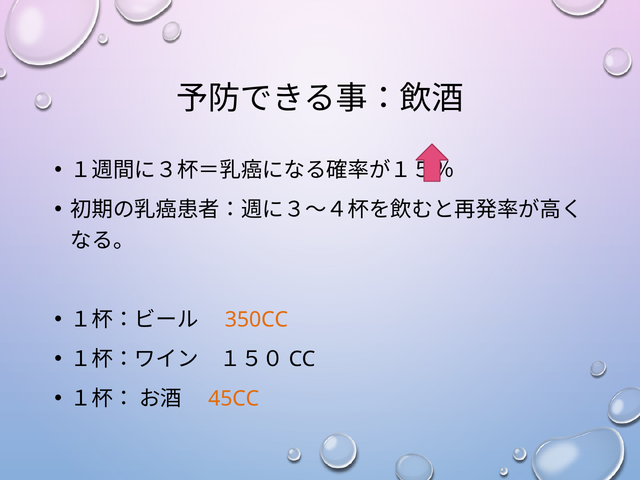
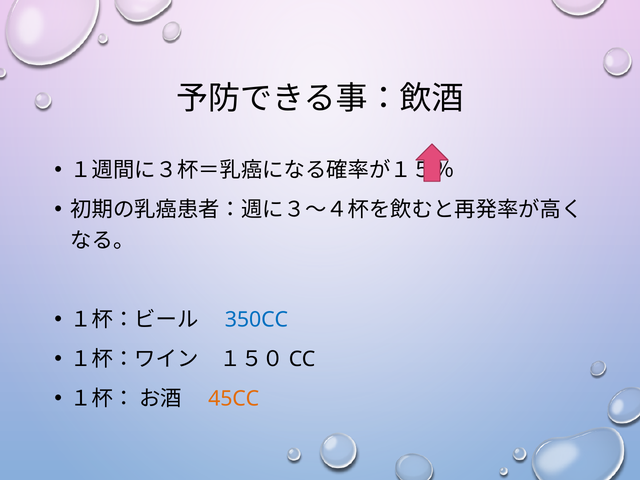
350CC colour: orange -> blue
